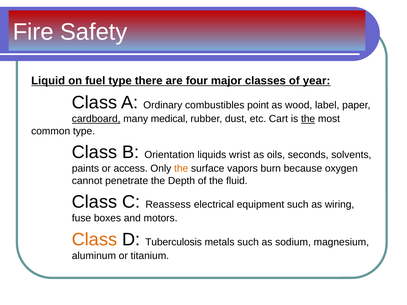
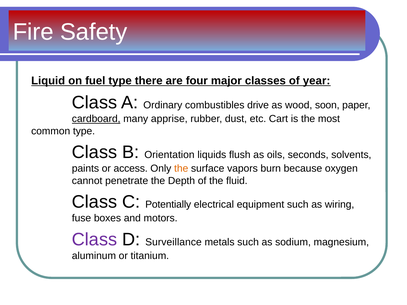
point: point -> drive
label: label -> soon
medical: medical -> apprise
the at (308, 119) underline: present -> none
wrist: wrist -> flush
Reassess: Reassess -> Potentially
Class at (95, 240) colour: orange -> purple
Tuberculosis: Tuberculosis -> Surveillance
